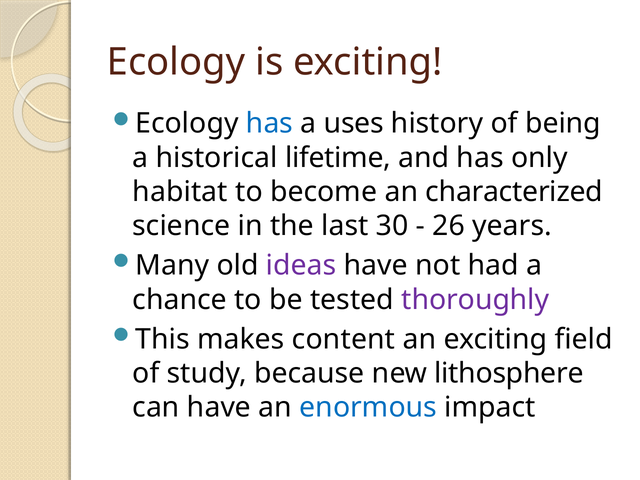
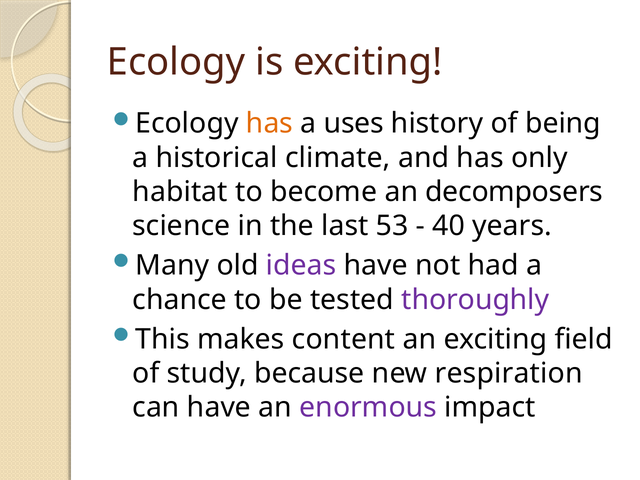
has at (270, 124) colour: blue -> orange
lifetime: lifetime -> climate
characterized: characterized -> decomposers
30: 30 -> 53
26: 26 -> 40
lithosphere: lithosphere -> respiration
enormous colour: blue -> purple
